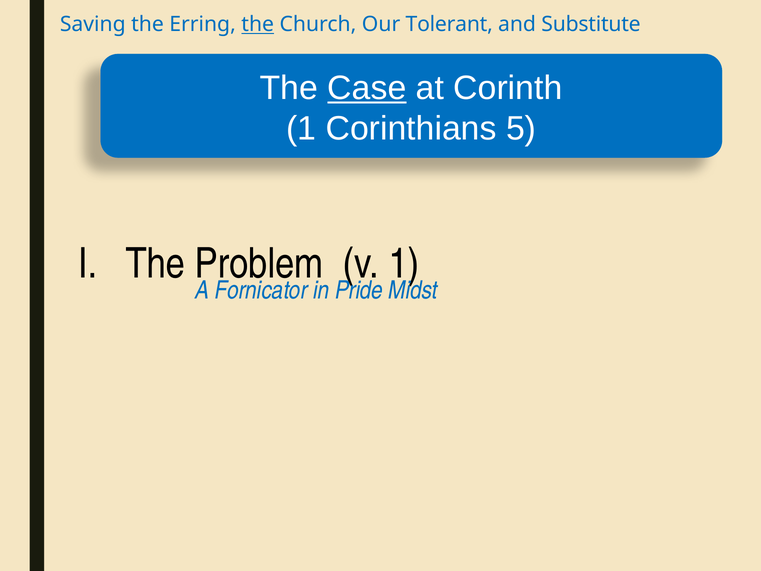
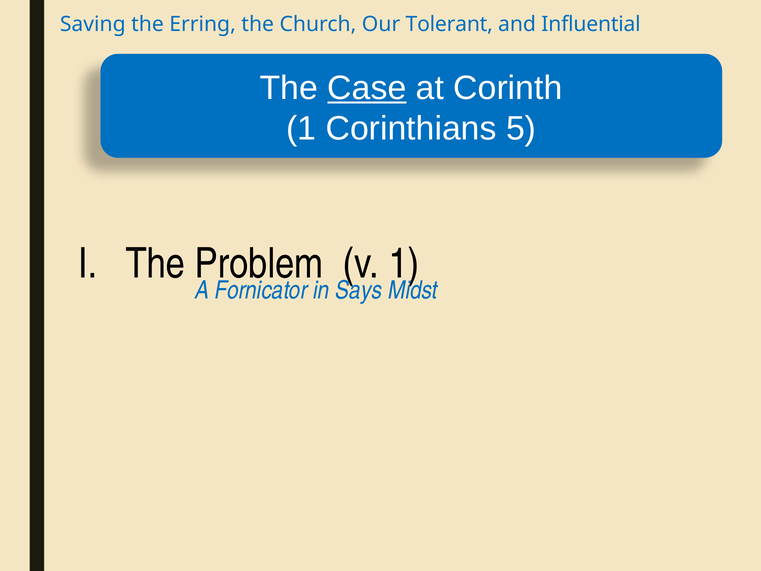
the at (258, 24) underline: present -> none
Substitute: Substitute -> Influential
Pride: Pride -> Says
